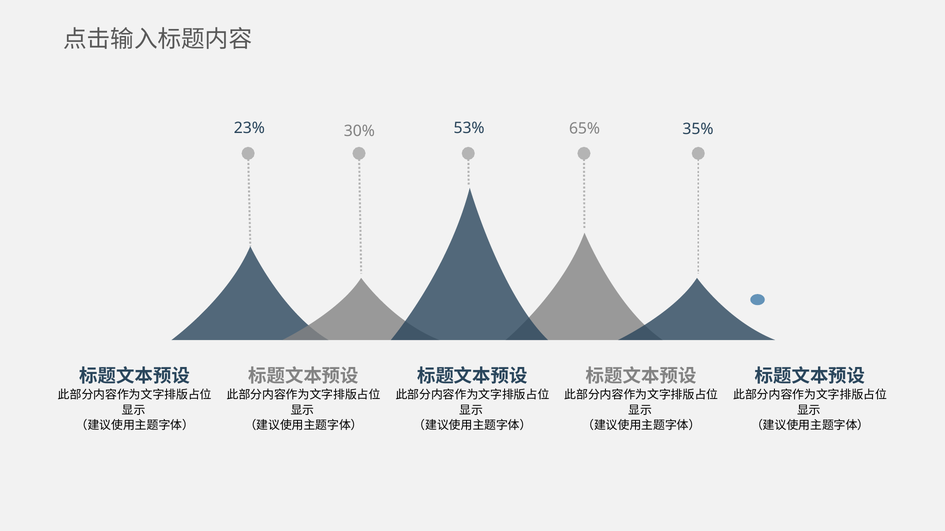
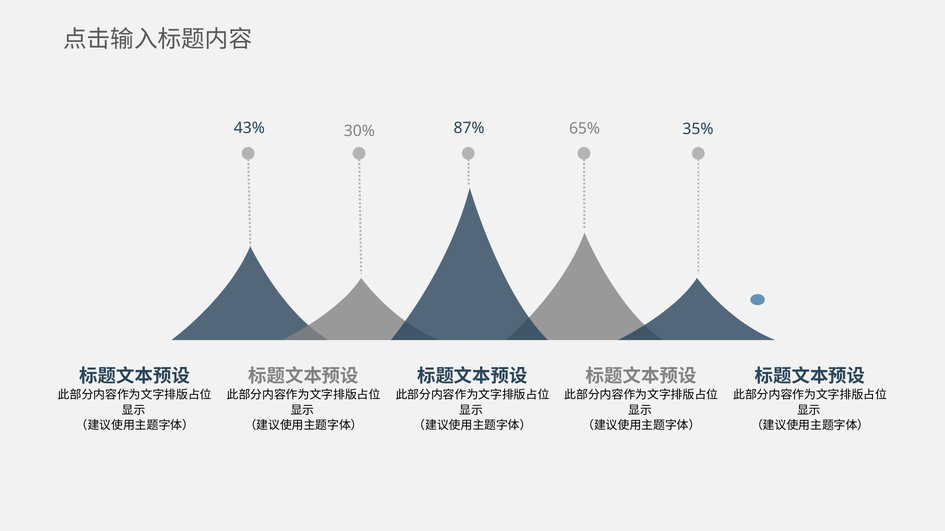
53%: 53% -> 87%
23%: 23% -> 43%
